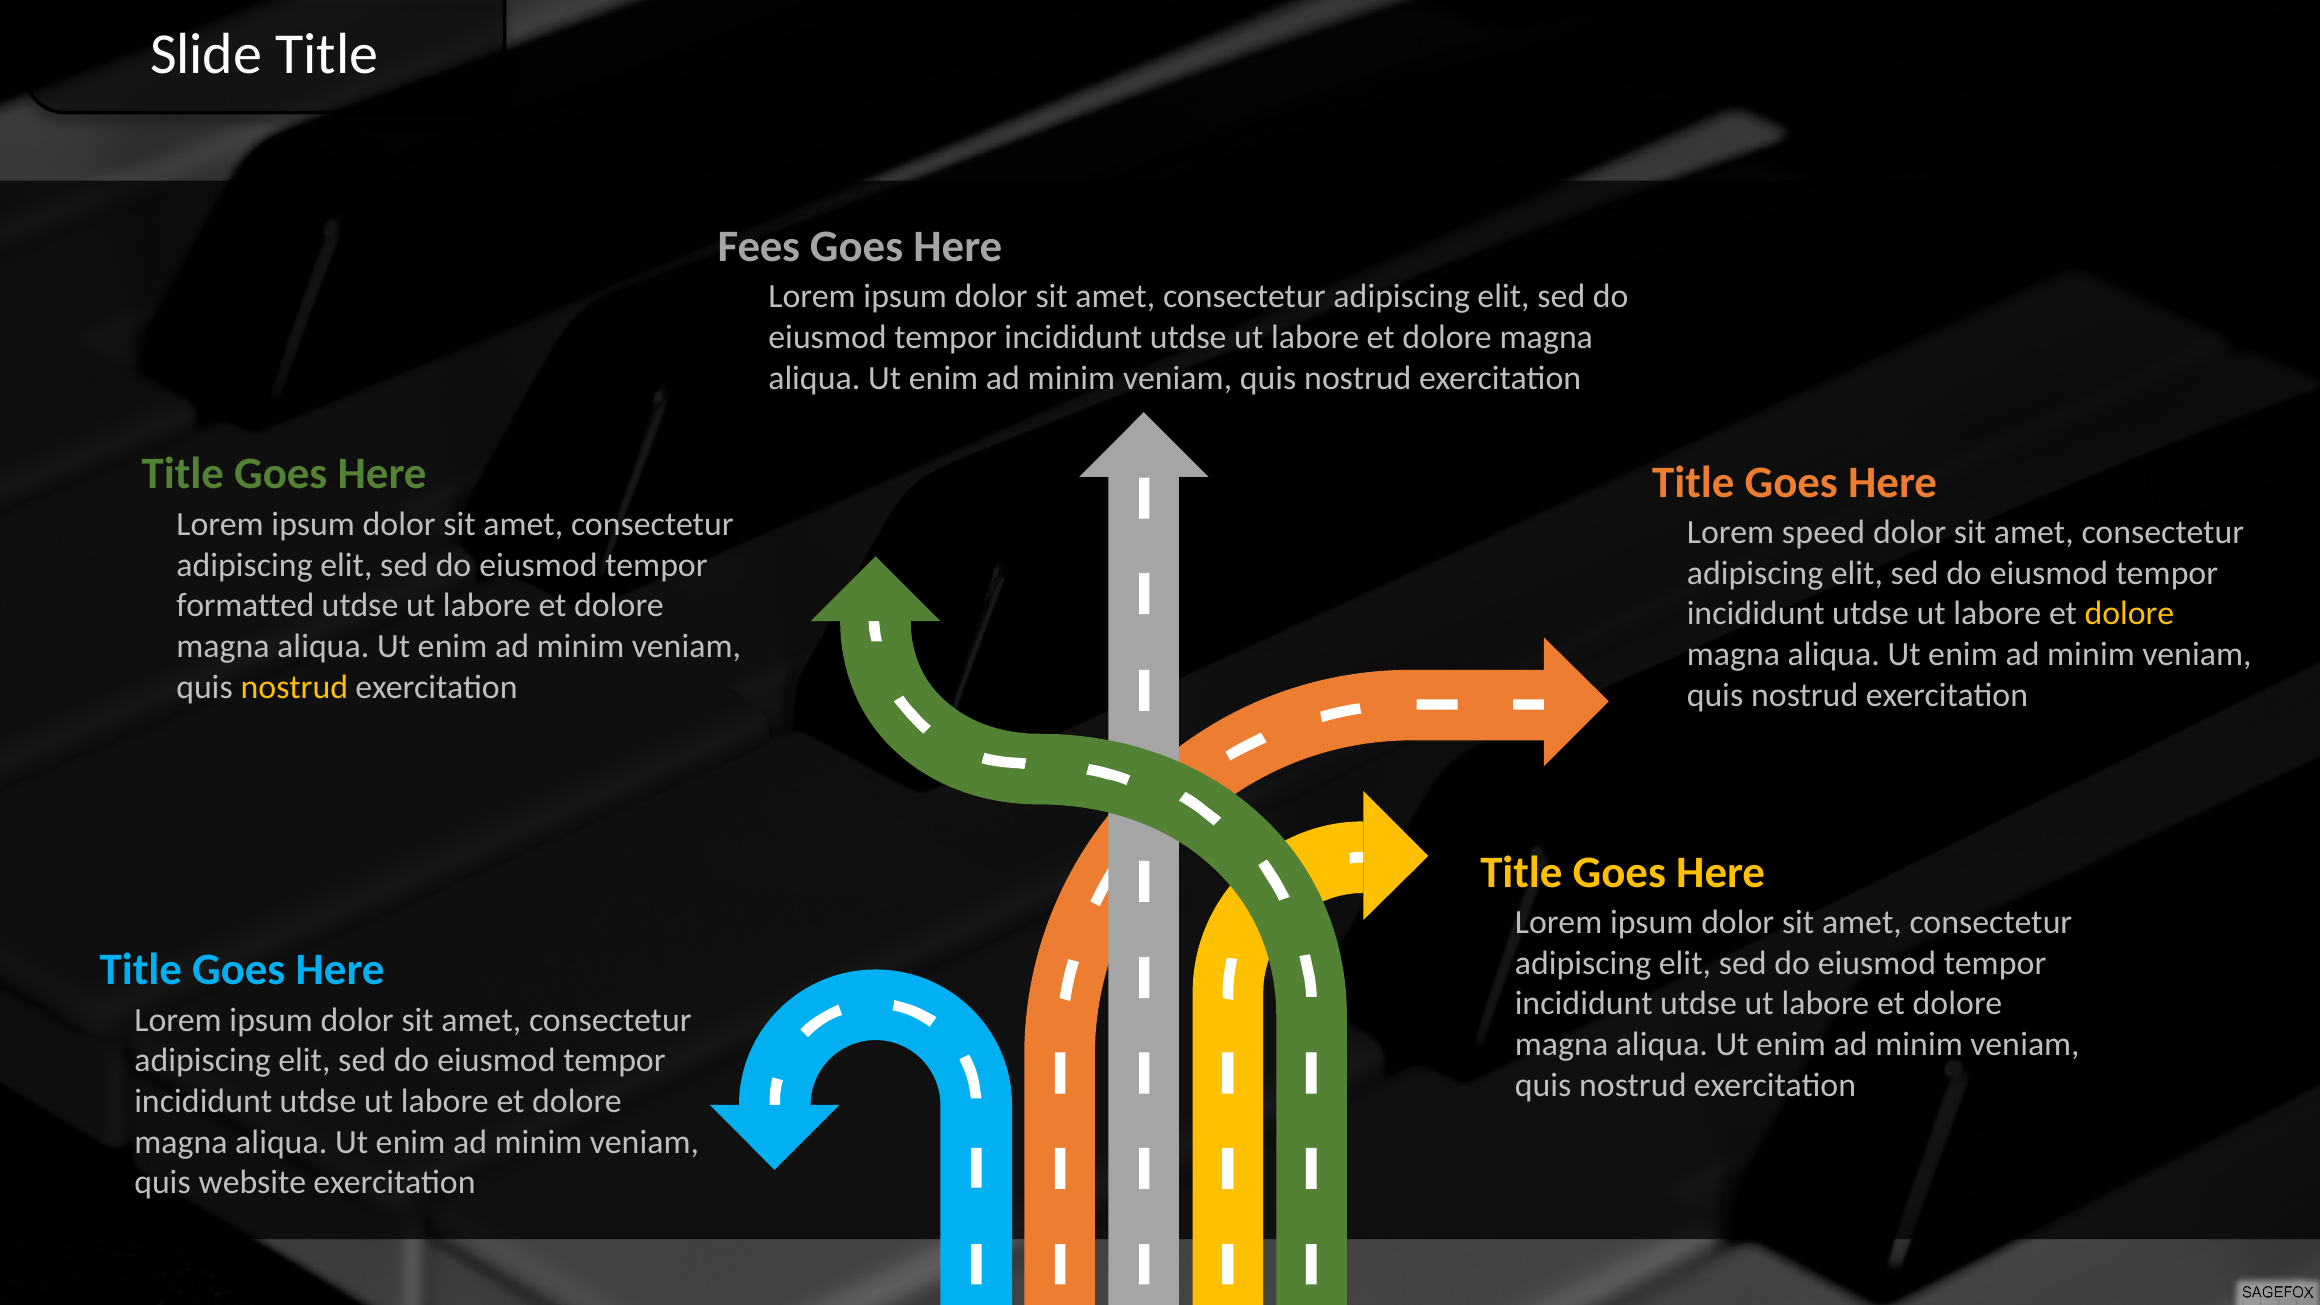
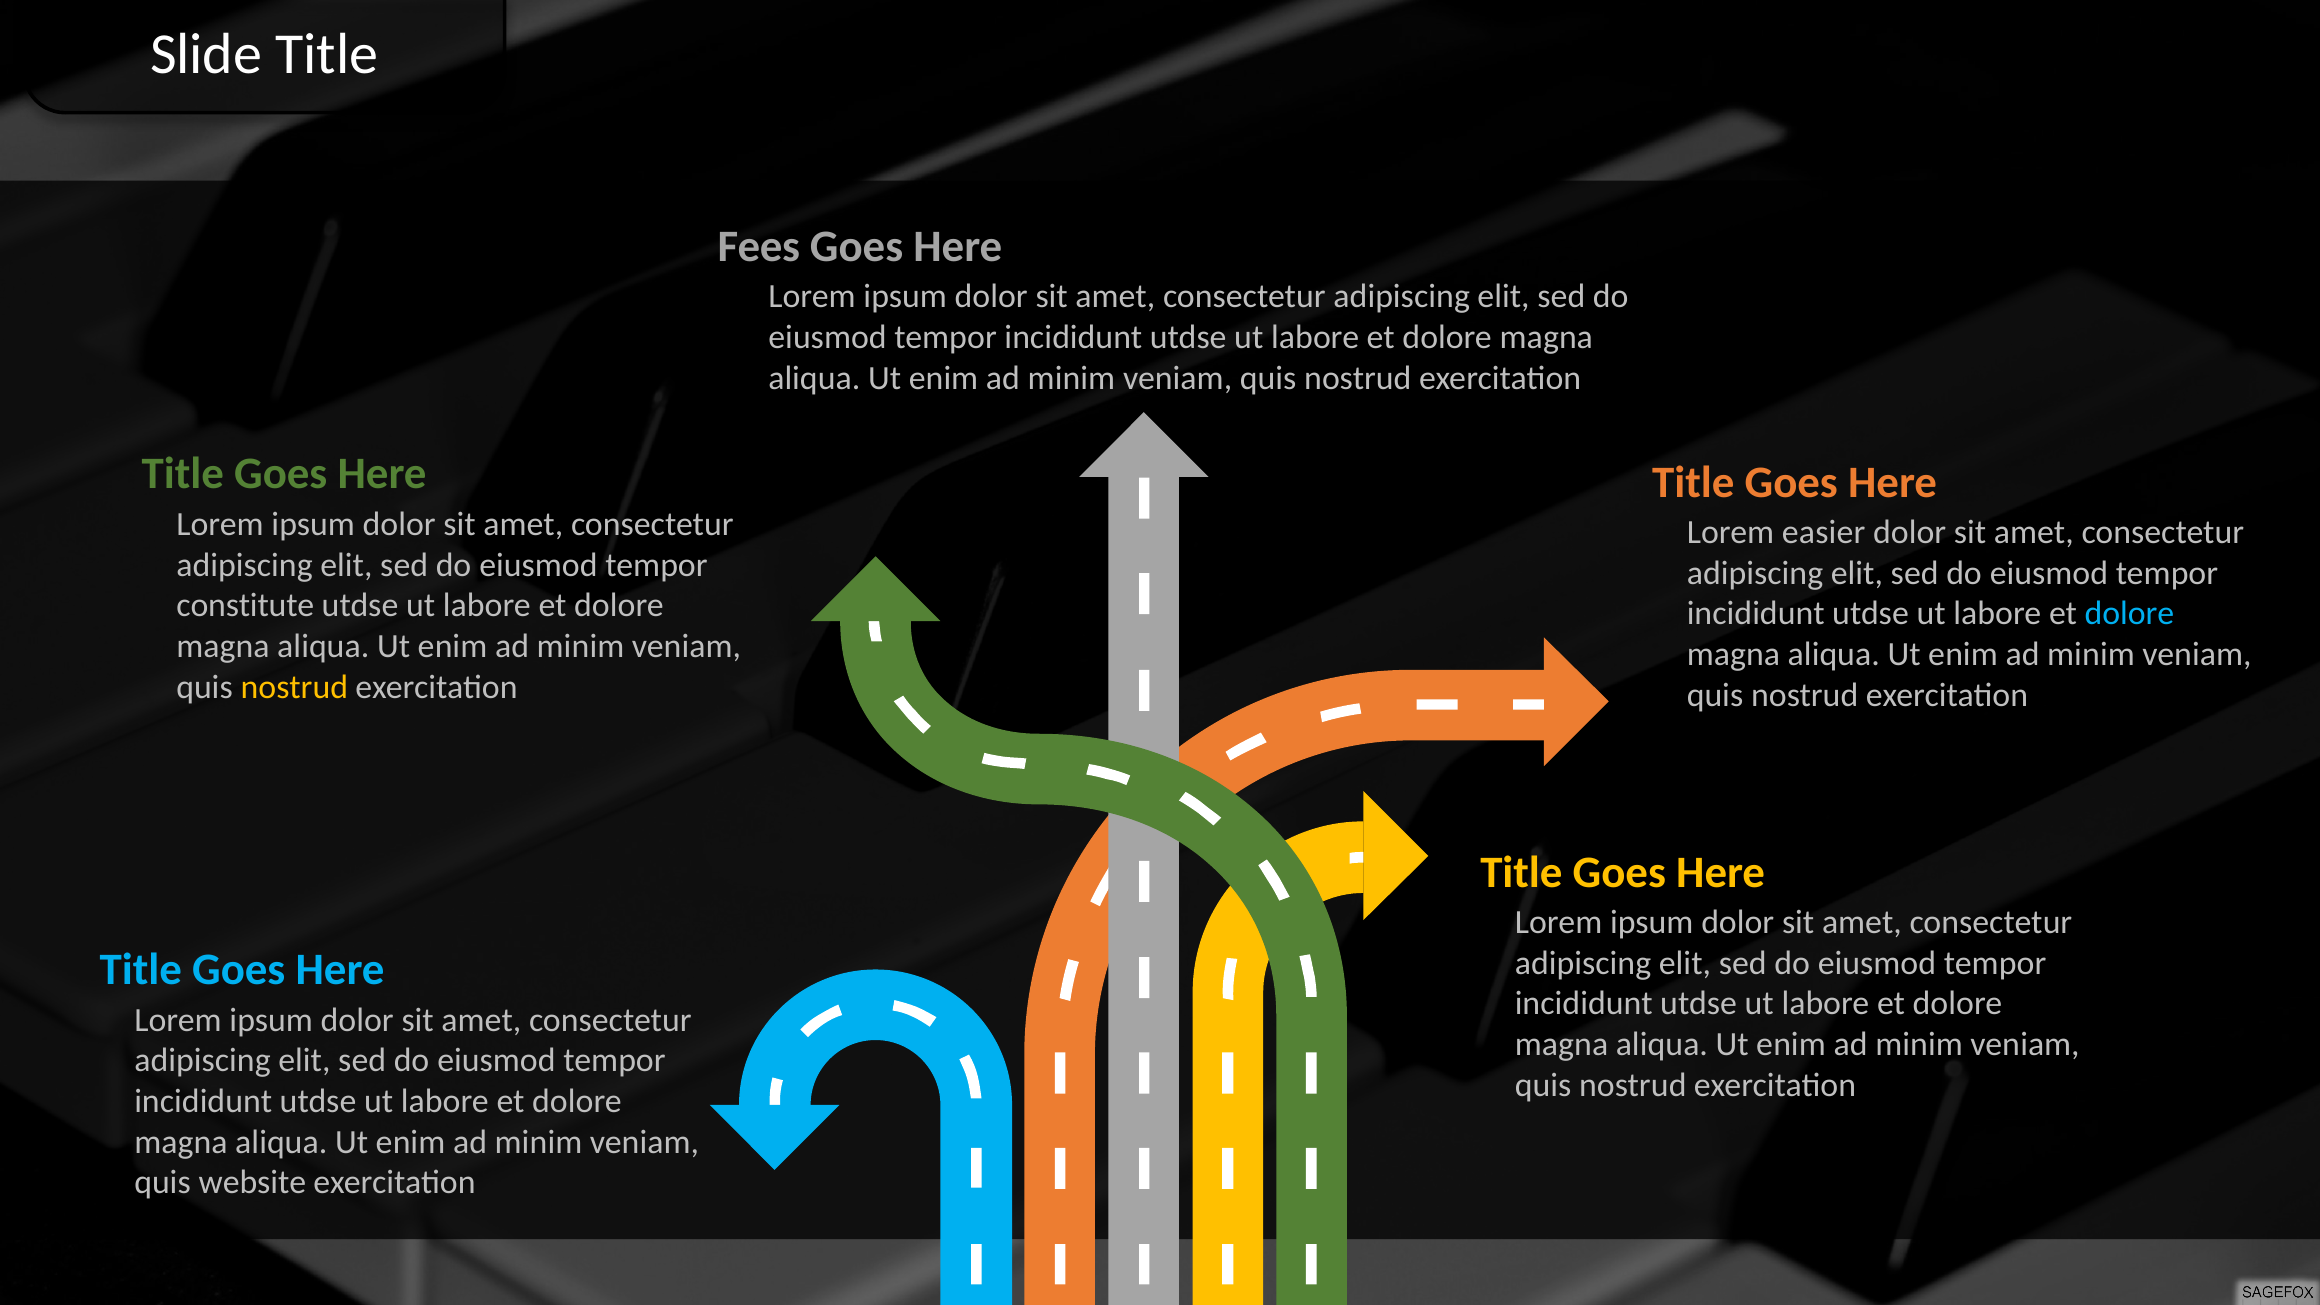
speed: speed -> easier
formatted: formatted -> constitute
dolore at (2129, 614) colour: yellow -> light blue
